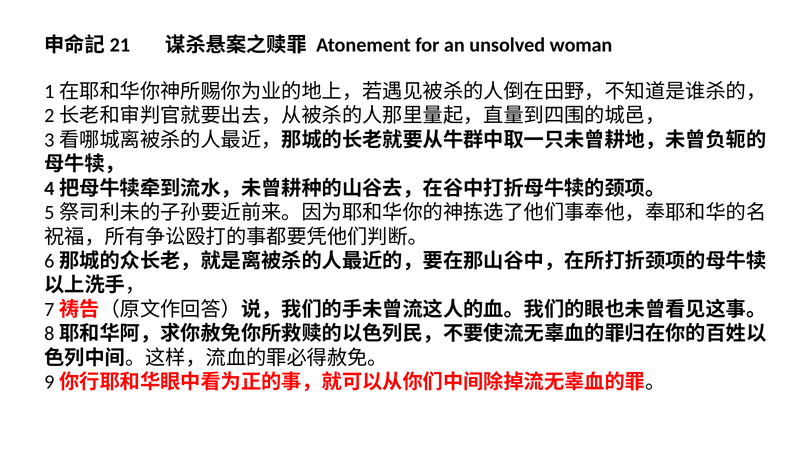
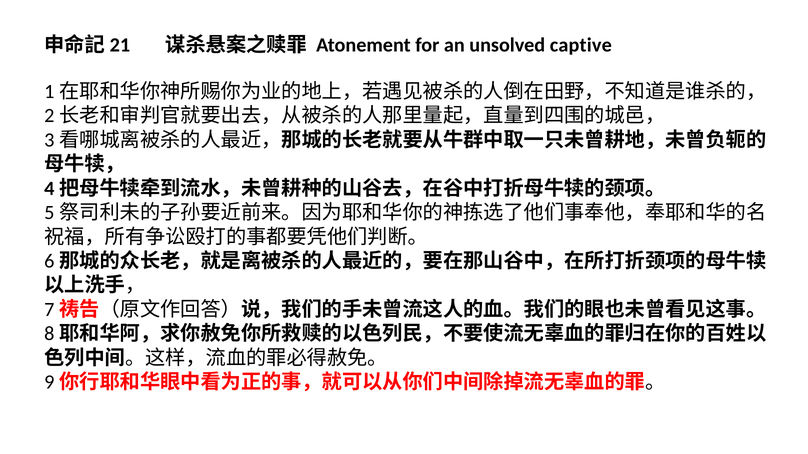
woman: woman -> captive
